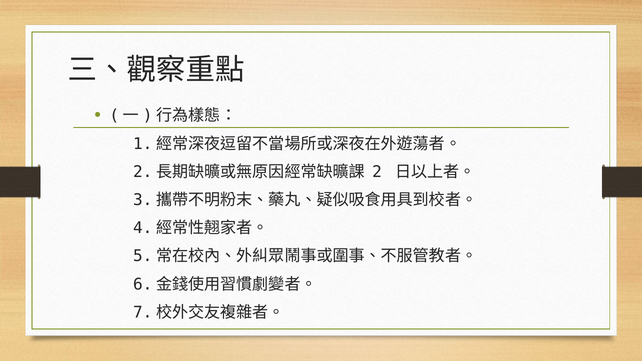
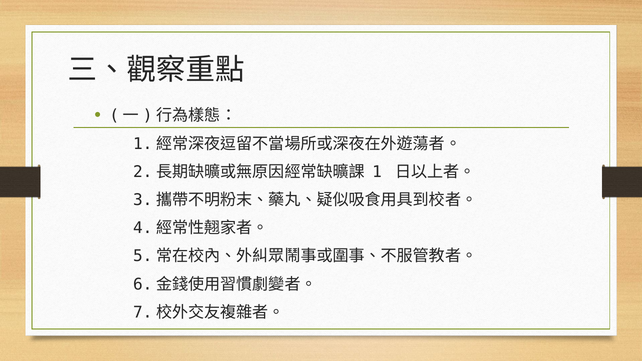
2: 2 -> 1
